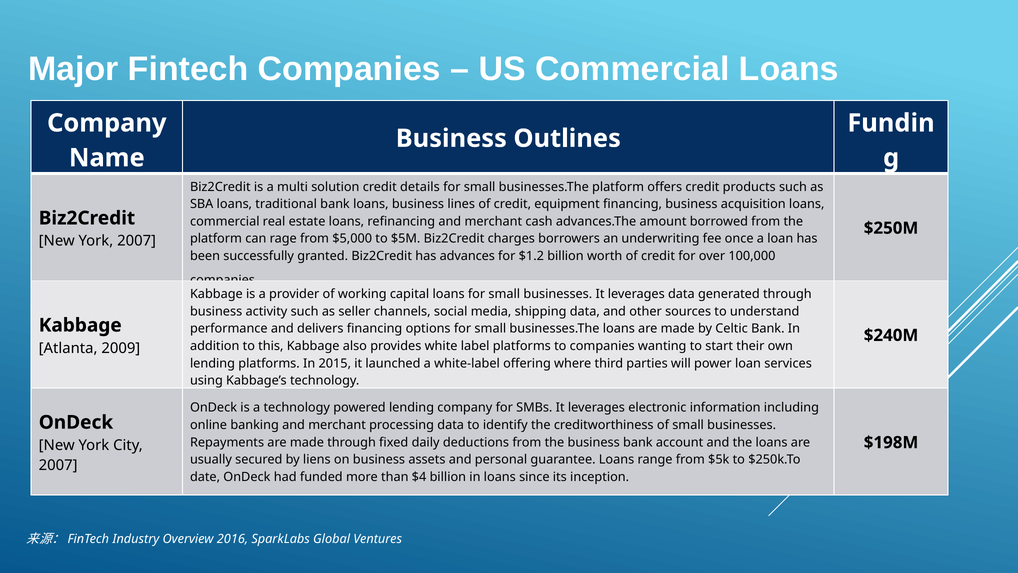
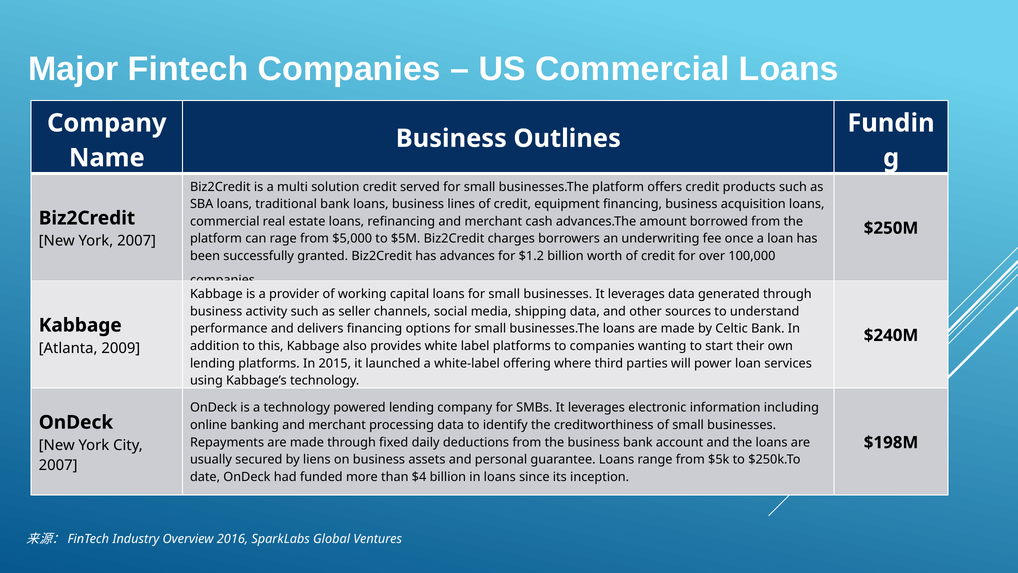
details: details -> served
